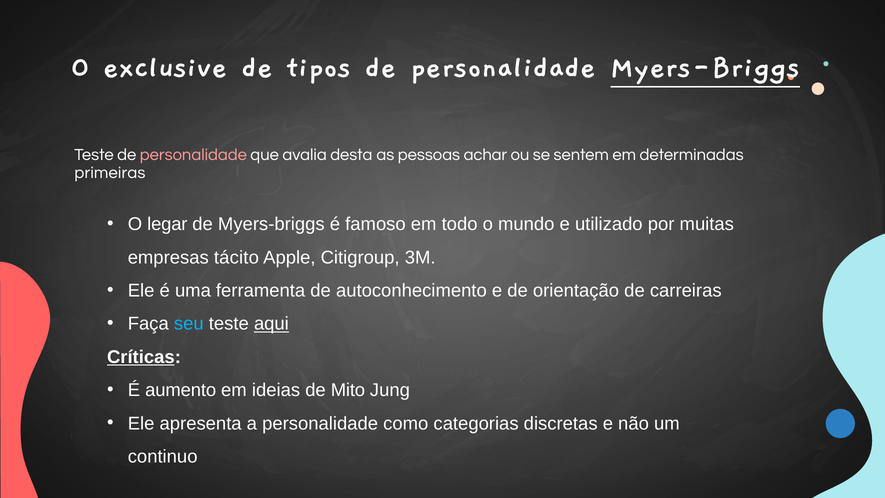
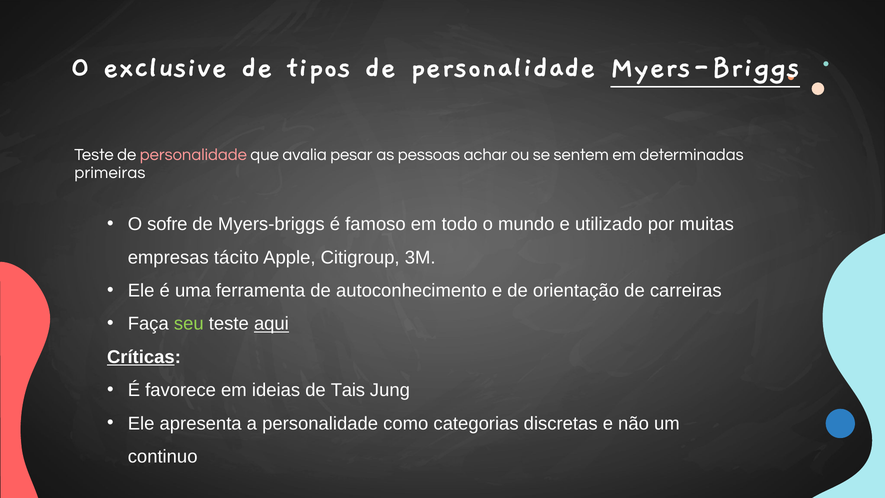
desta: desta -> pesar
legar: legar -> sofre
seu colour: light blue -> light green
aumento: aumento -> favorece
Mito: Mito -> Tais
